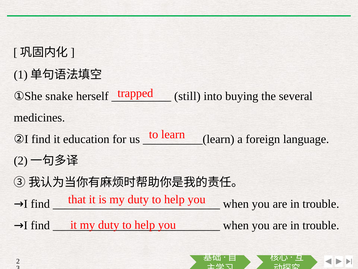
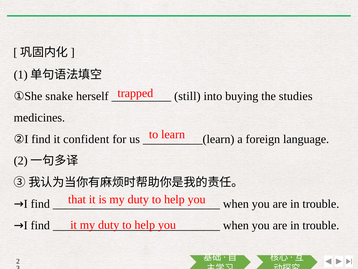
several: several -> studies
education: education -> confident
